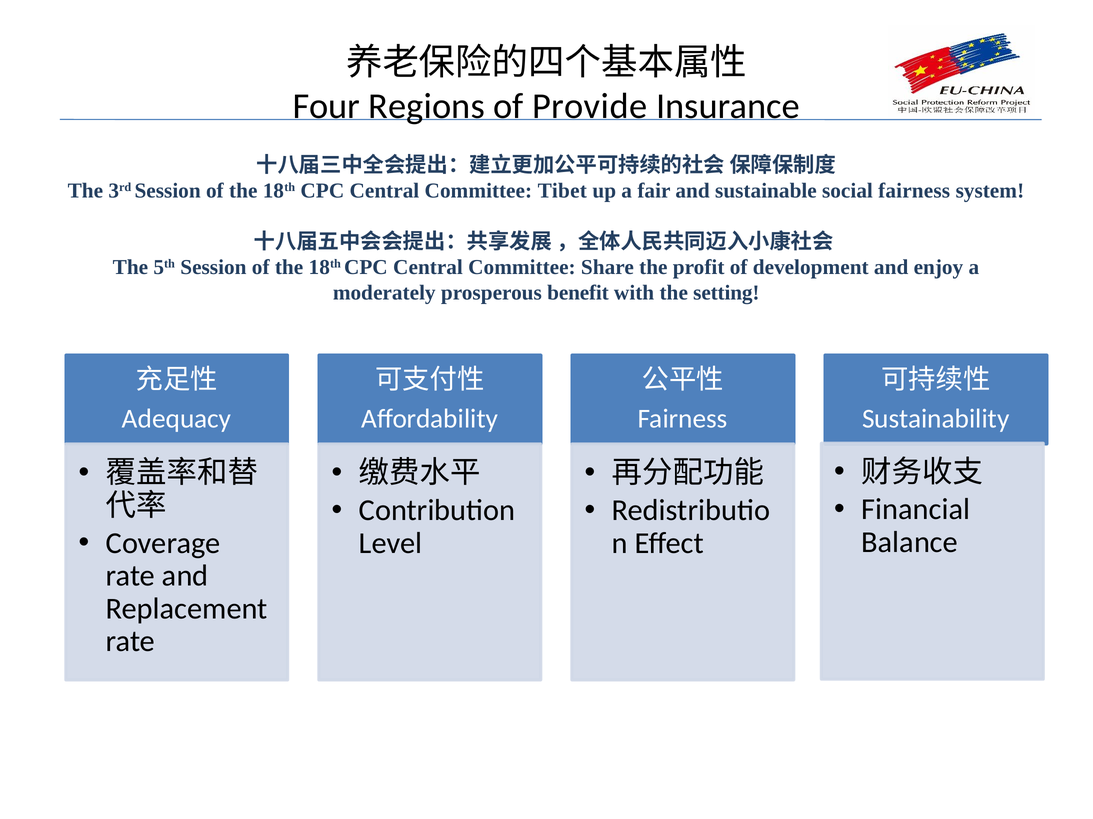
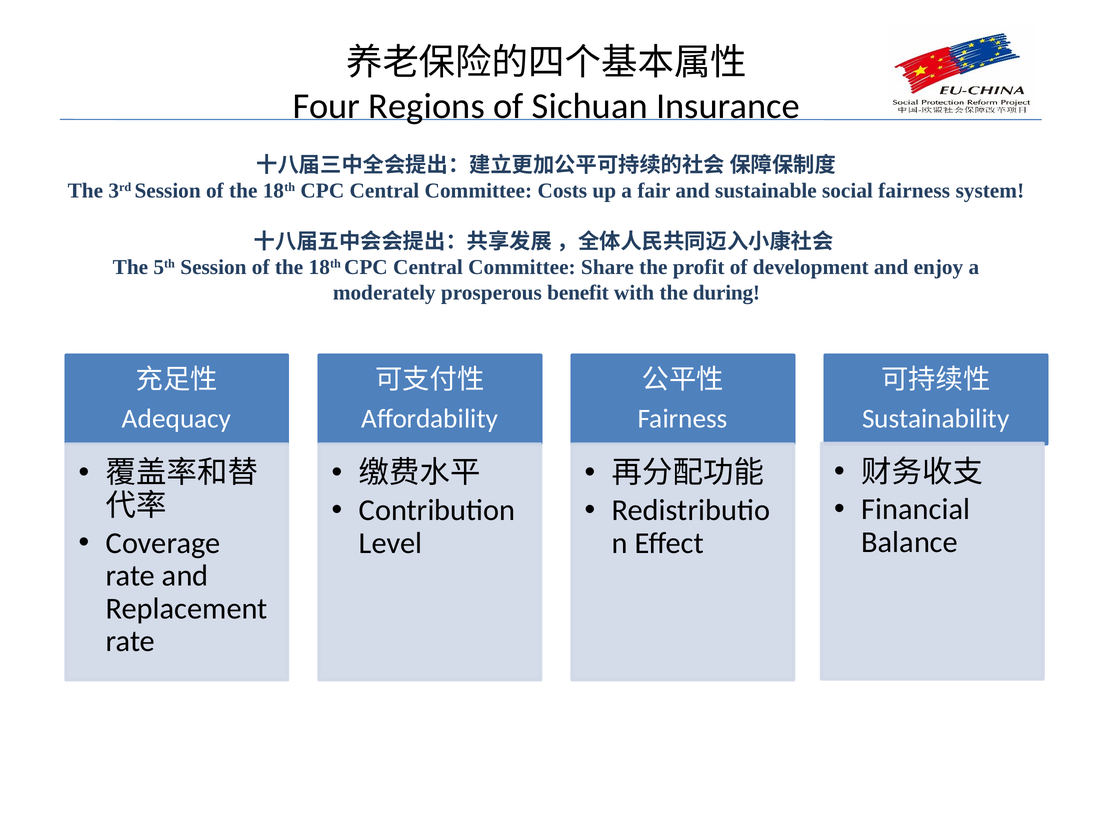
Provide: Provide -> Sichuan
Tibet: Tibet -> Costs
setting: setting -> during
